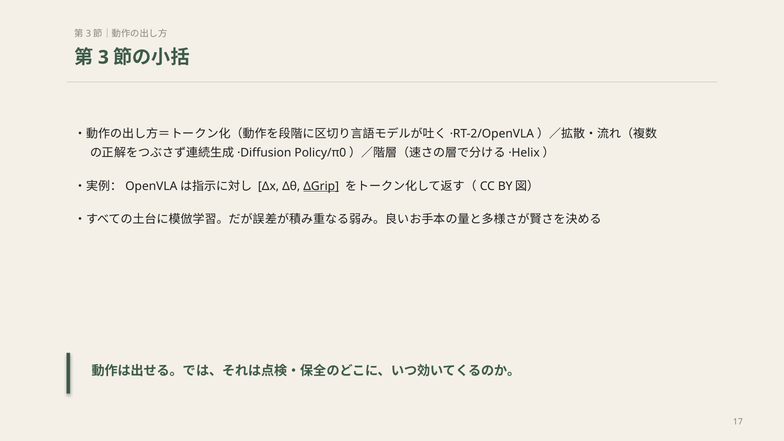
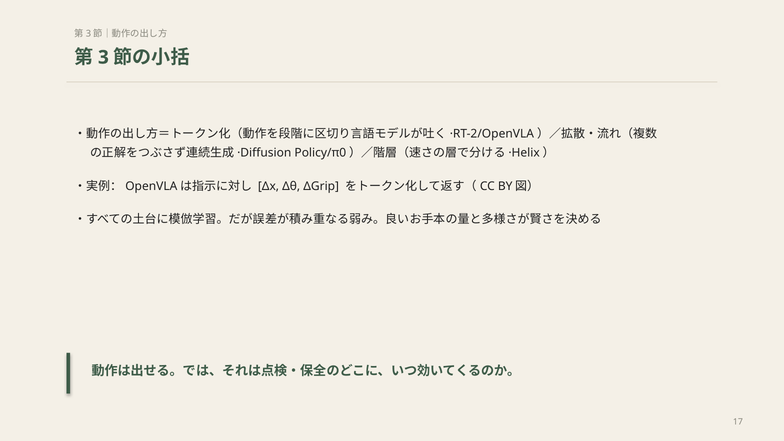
ΔGrip underline: present -> none
